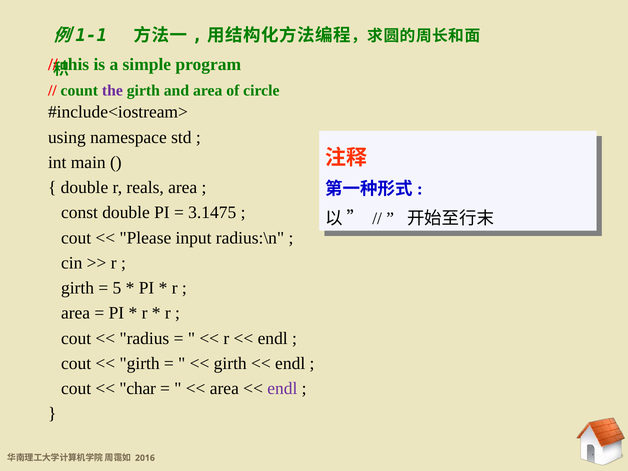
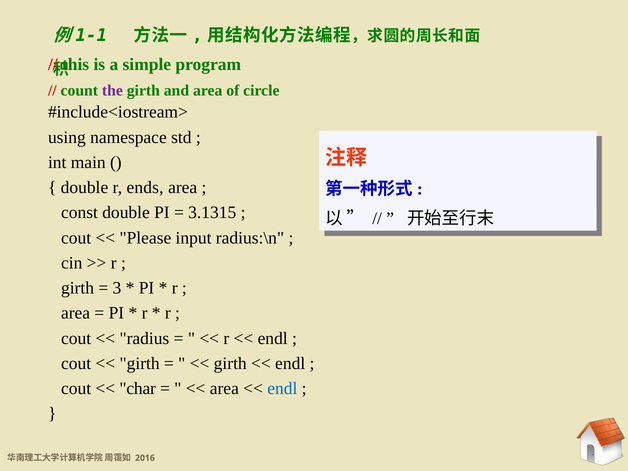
reals: reals -> ends
3.1475: 3.1475 -> 3.1315
5: 5 -> 3
endl at (282, 389) colour: purple -> blue
